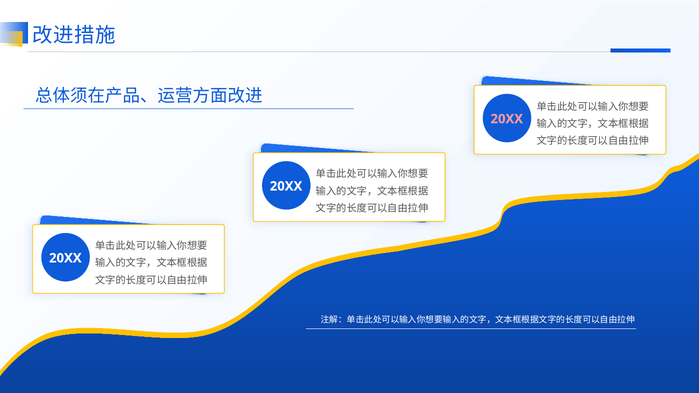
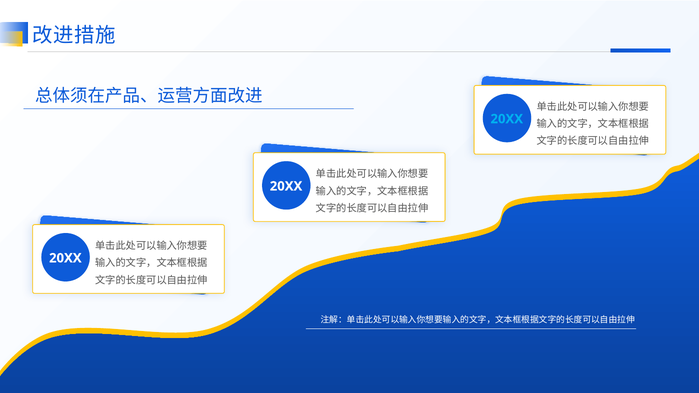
20XX at (507, 119) colour: pink -> light blue
